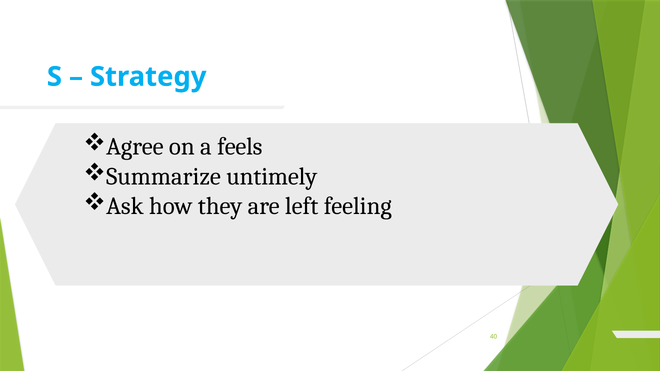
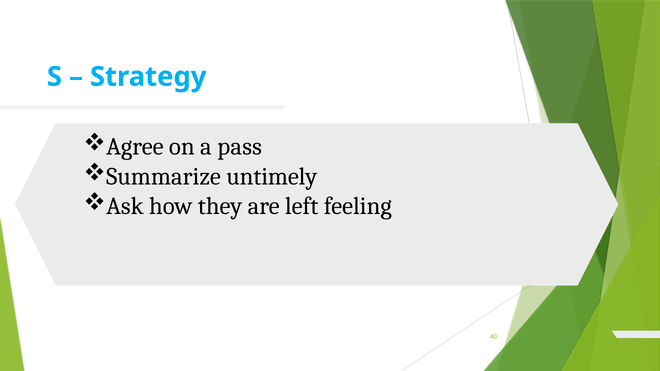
feels: feels -> pass
